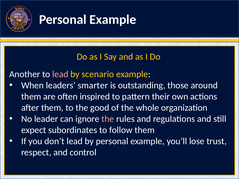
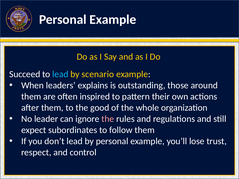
Another: Another -> Succeed
lead at (60, 74) colour: pink -> light blue
smarter: smarter -> explains
